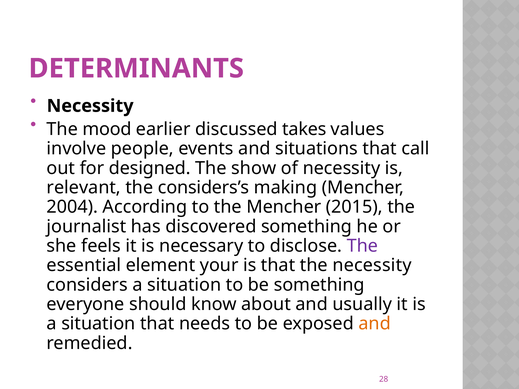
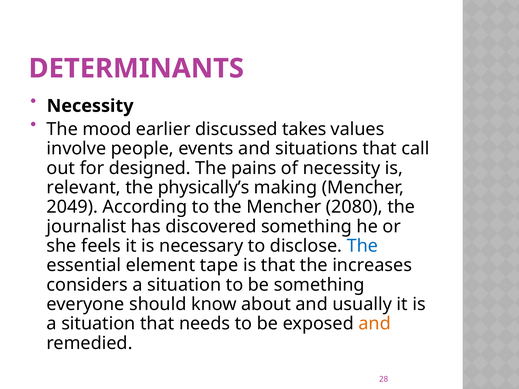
show: show -> pains
considers’s: considers’s -> physically’s
2004: 2004 -> 2049
2015: 2015 -> 2080
The at (362, 246) colour: purple -> blue
your: your -> tape
the necessity: necessity -> increases
